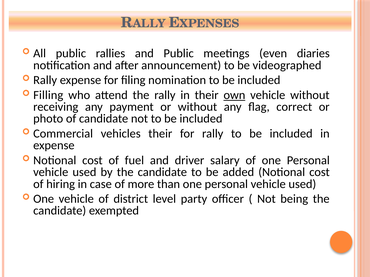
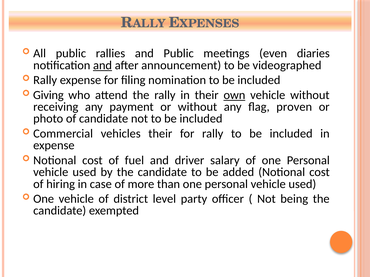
and at (103, 65) underline: none -> present
Filling: Filling -> Giving
correct: correct -> proven
